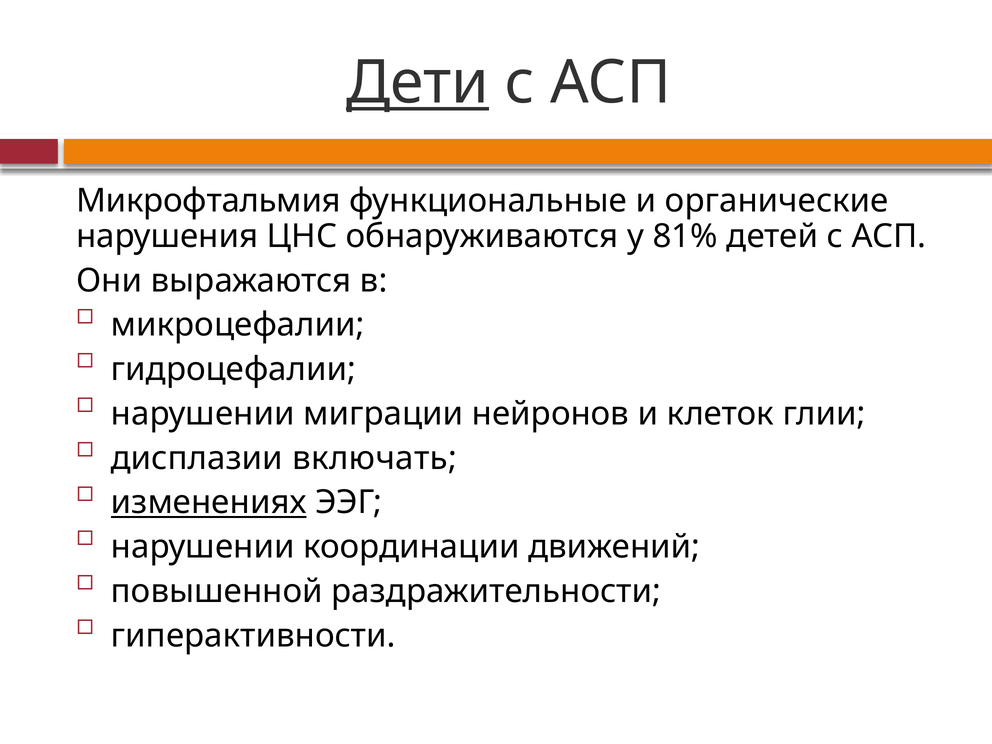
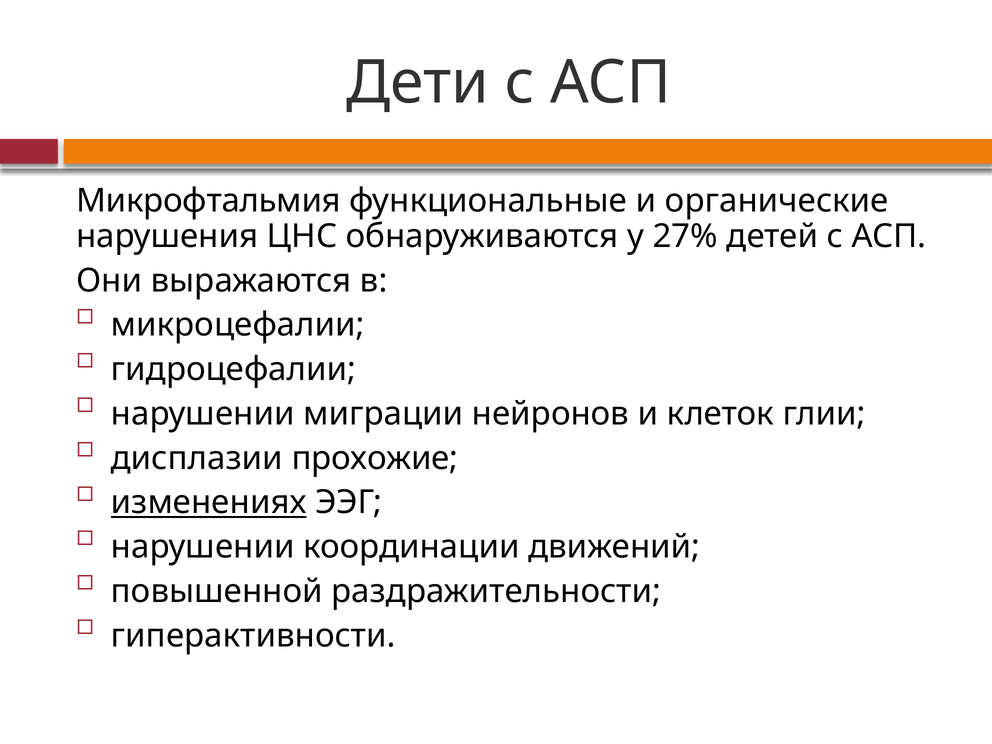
Дети underline: present -> none
81%: 81% -> 27%
включать: включать -> прохожие
